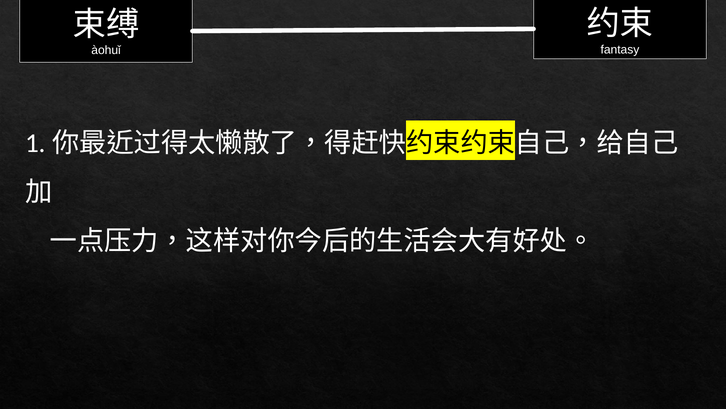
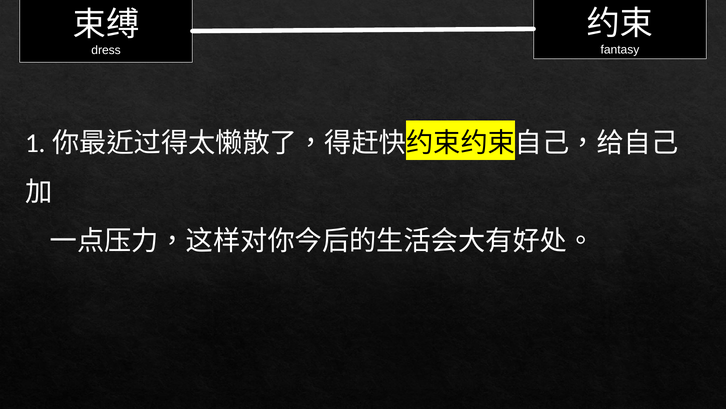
àohuǐ: àohuǐ -> dress
